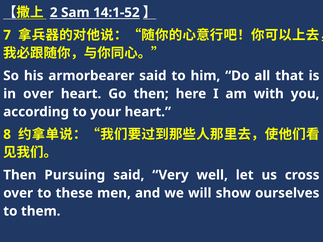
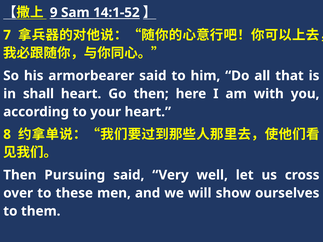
2: 2 -> 9
in over: over -> shall
